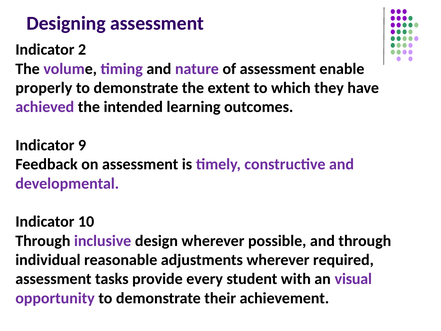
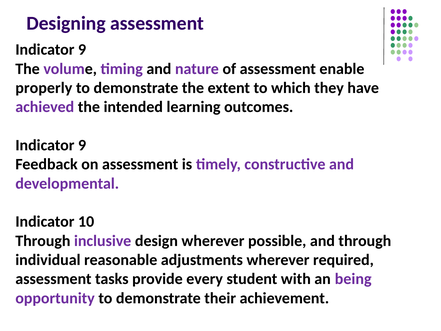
2 at (82, 50): 2 -> 9
visual: visual -> being
